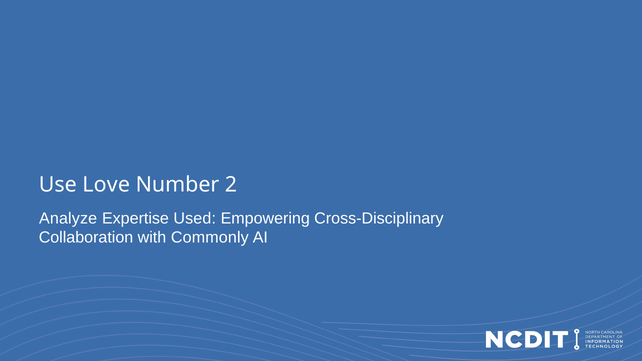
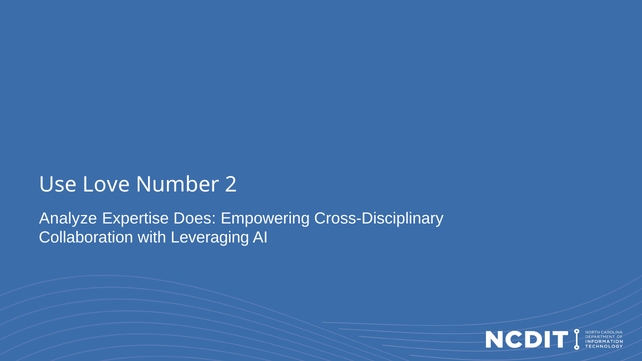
Used: Used -> Does
Commonly: Commonly -> Leveraging
